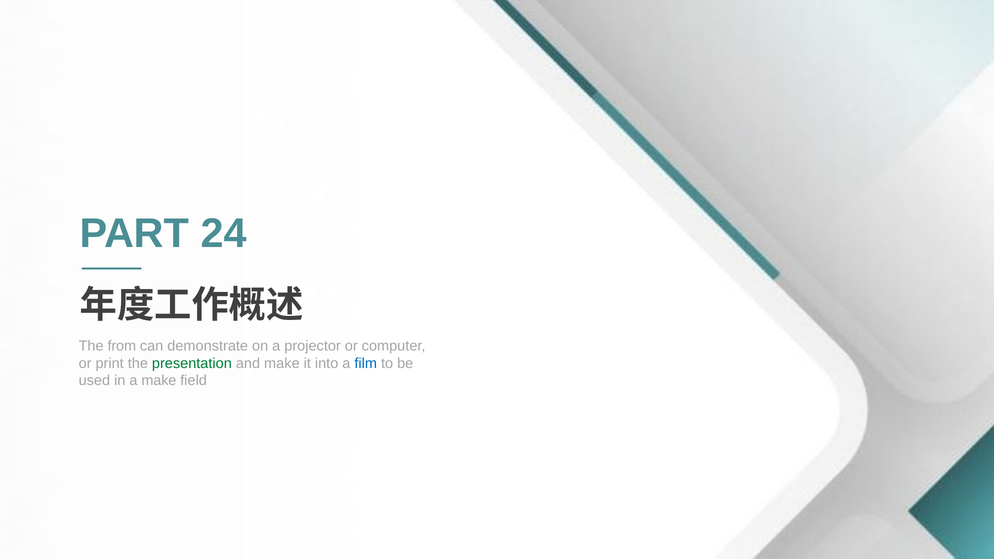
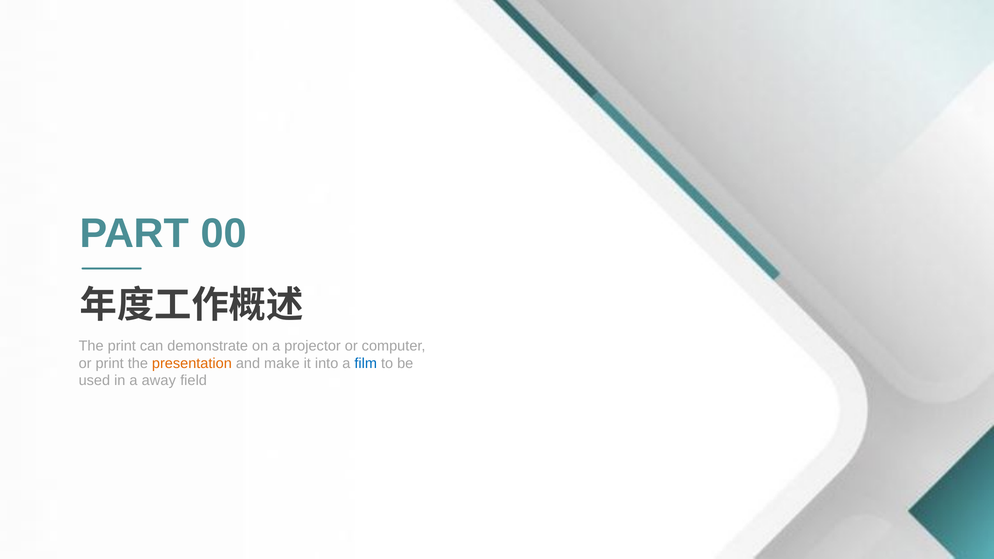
24: 24 -> 00
The from: from -> print
presentation colour: green -> orange
a make: make -> away
